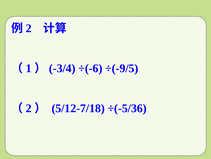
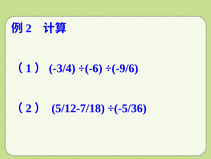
÷(-9/5: ÷(-9/5 -> ÷(-9/6
